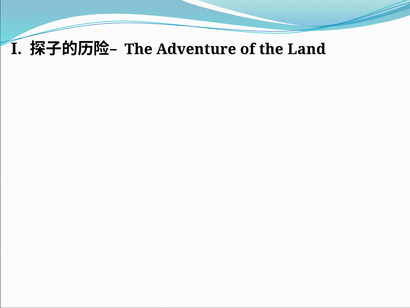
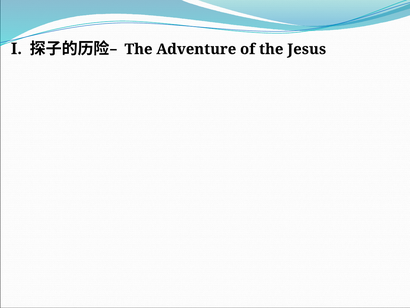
Land: Land -> Jesus
